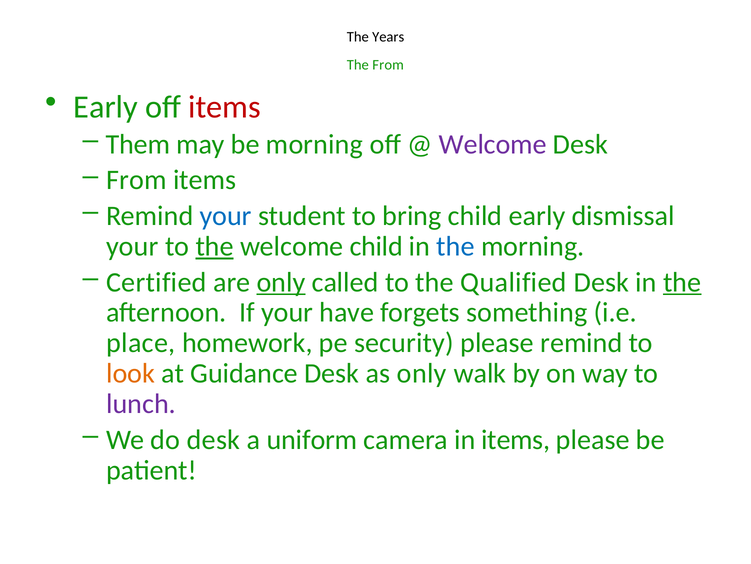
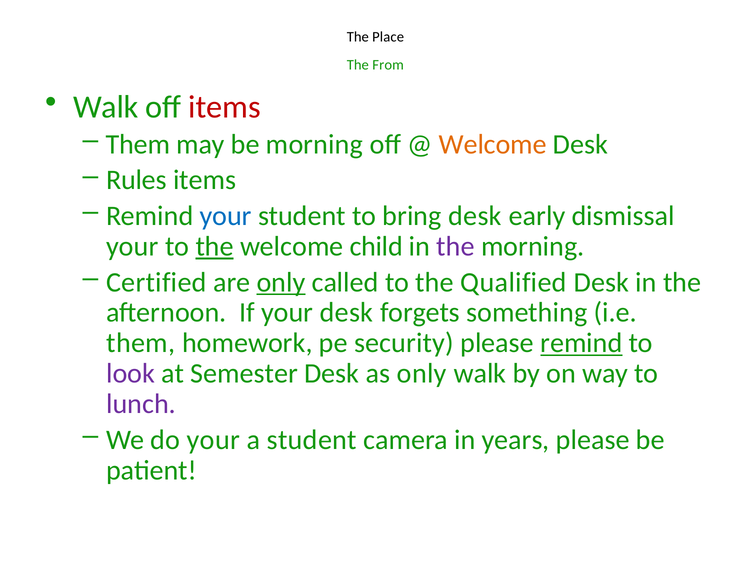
Years: Years -> Place
Early at (106, 107): Early -> Walk
Welcome at (493, 144) colour: purple -> orange
From at (136, 180): From -> Rules
bring child: child -> desk
the at (456, 246) colour: blue -> purple
the at (682, 282) underline: present -> none
your have: have -> desk
place at (141, 343): place -> them
remind at (581, 343) underline: none -> present
look colour: orange -> purple
Guidance: Guidance -> Semester
do desk: desk -> your
a uniform: uniform -> student
in items: items -> years
